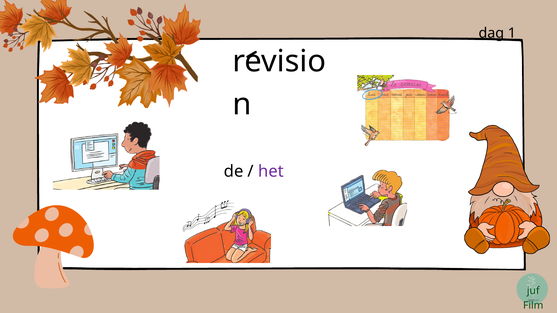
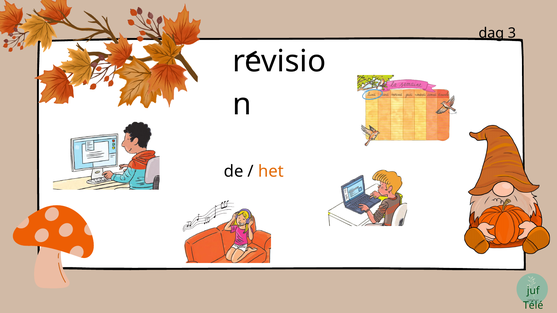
1: 1 -> 3
het colour: purple -> orange
Film: Film -> Télé
